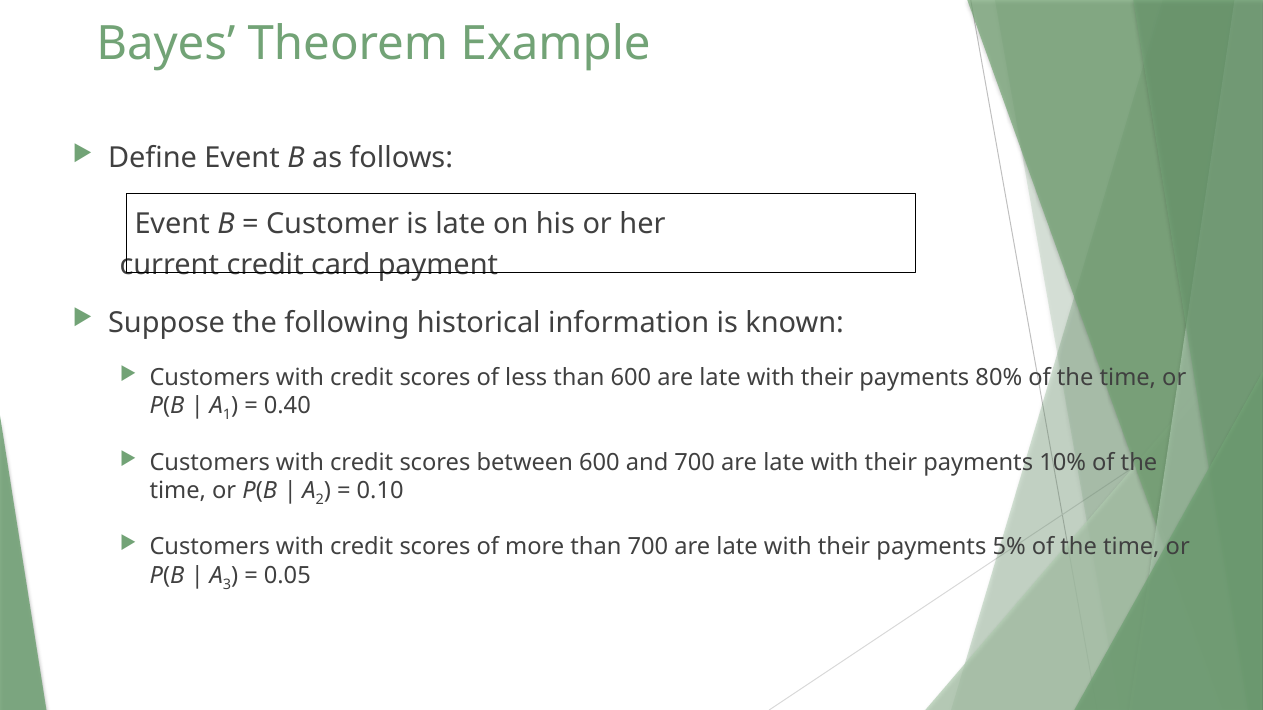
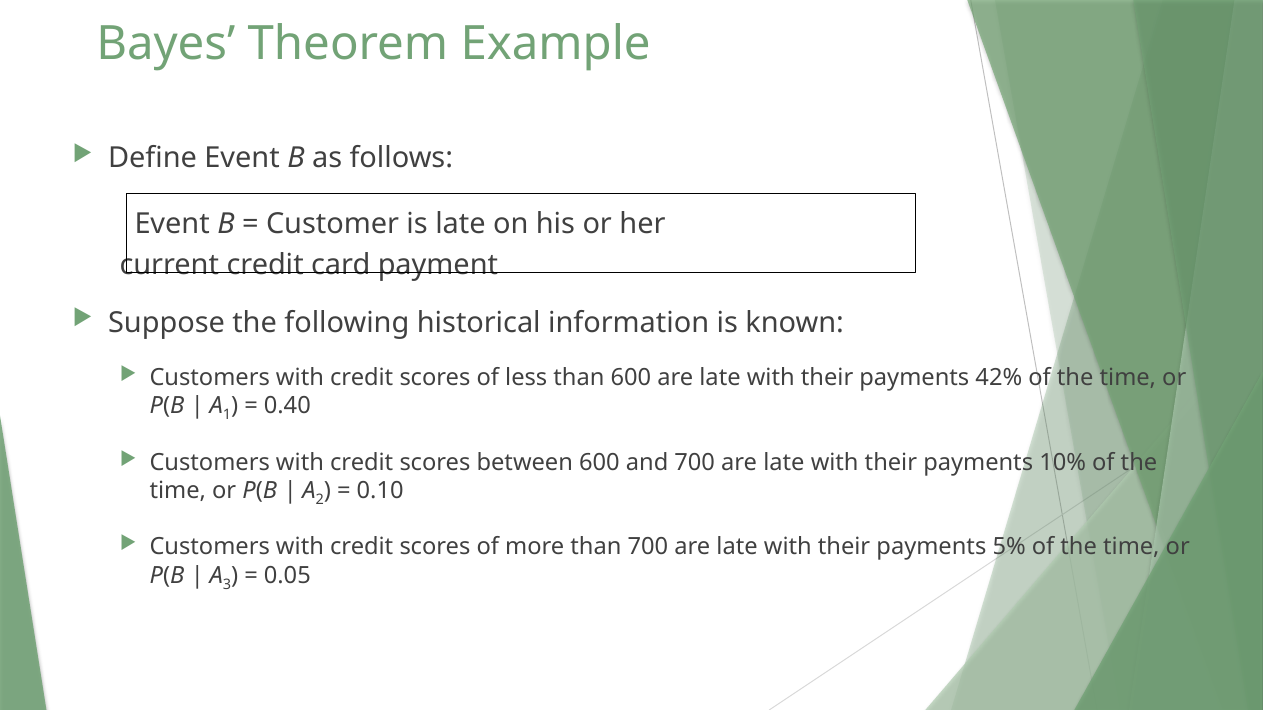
80%: 80% -> 42%
